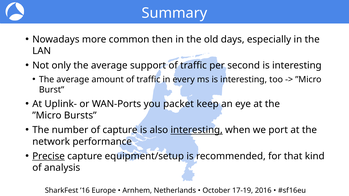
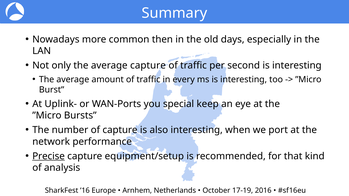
average support: support -> capture
packet: packet -> special
interesting at (197, 130) underline: present -> none
